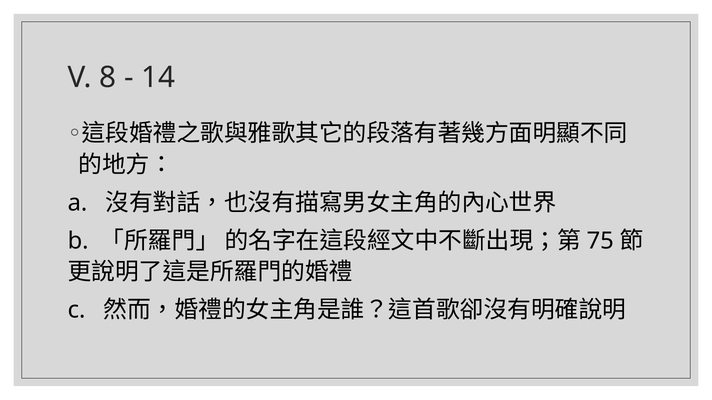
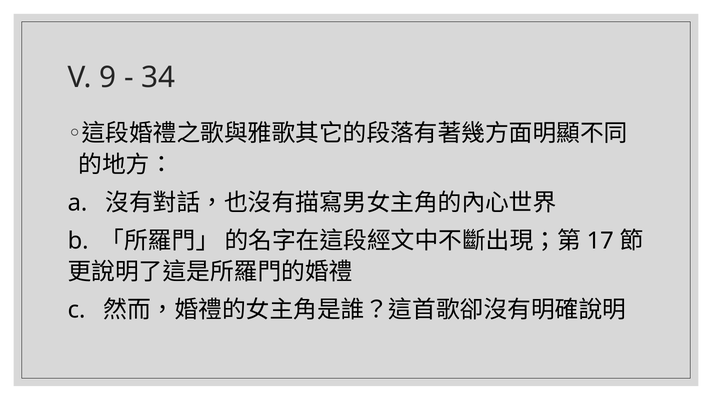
8: 8 -> 9
14: 14 -> 34
75: 75 -> 17
